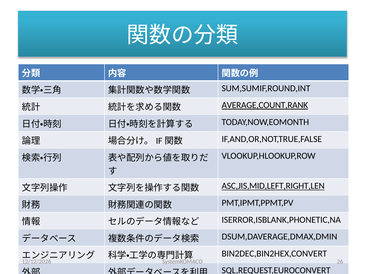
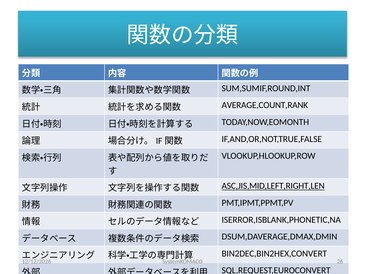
AVERAGE,COUNT,RANK underline: present -> none
